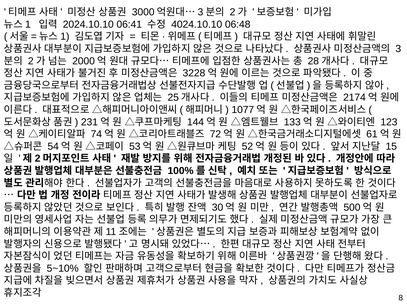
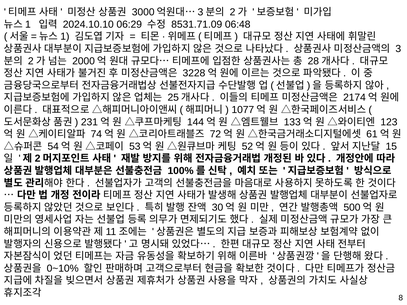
06:41: 06:41 -> 06:29
4024.10.10: 4024.10.10 -> 8531.71.09
5~10%: 5~10% -> 0~10%
